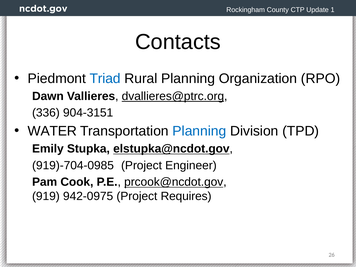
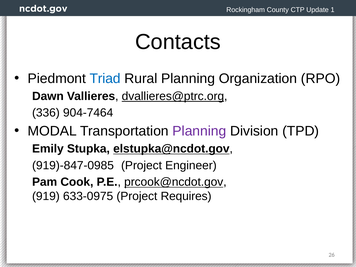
904-3151: 904-3151 -> 904-7464
WATER: WATER -> MODAL
Planning at (199, 131) colour: blue -> purple
919)-704-0985: 919)-704-0985 -> 919)-847-0985
942-0975: 942-0975 -> 633-0975
